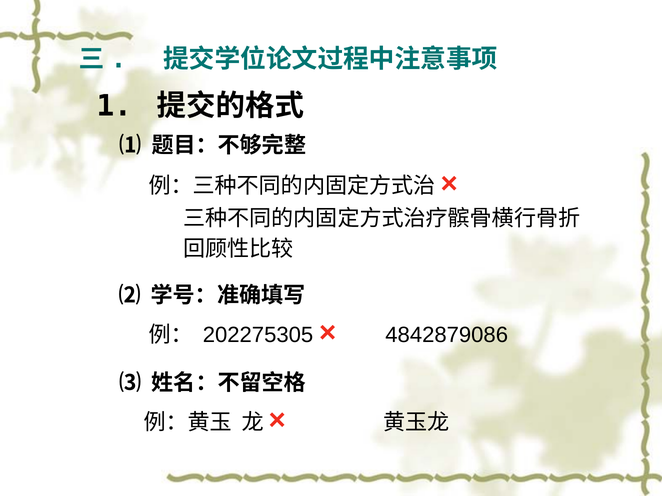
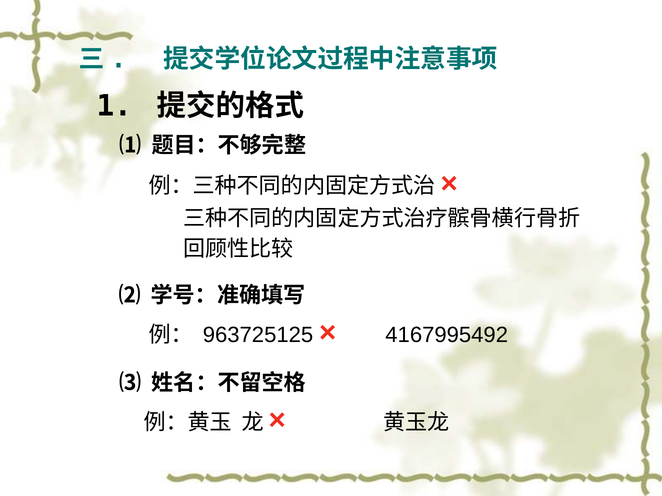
202275305: 202275305 -> 963725125
4842879086: 4842879086 -> 4167995492
